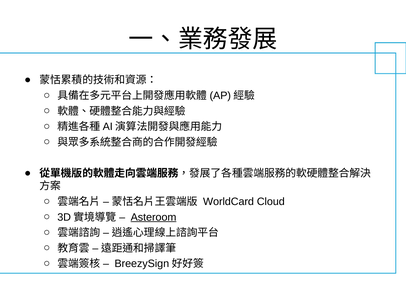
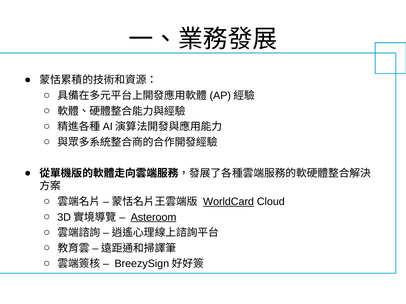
WorldCard underline: none -> present
